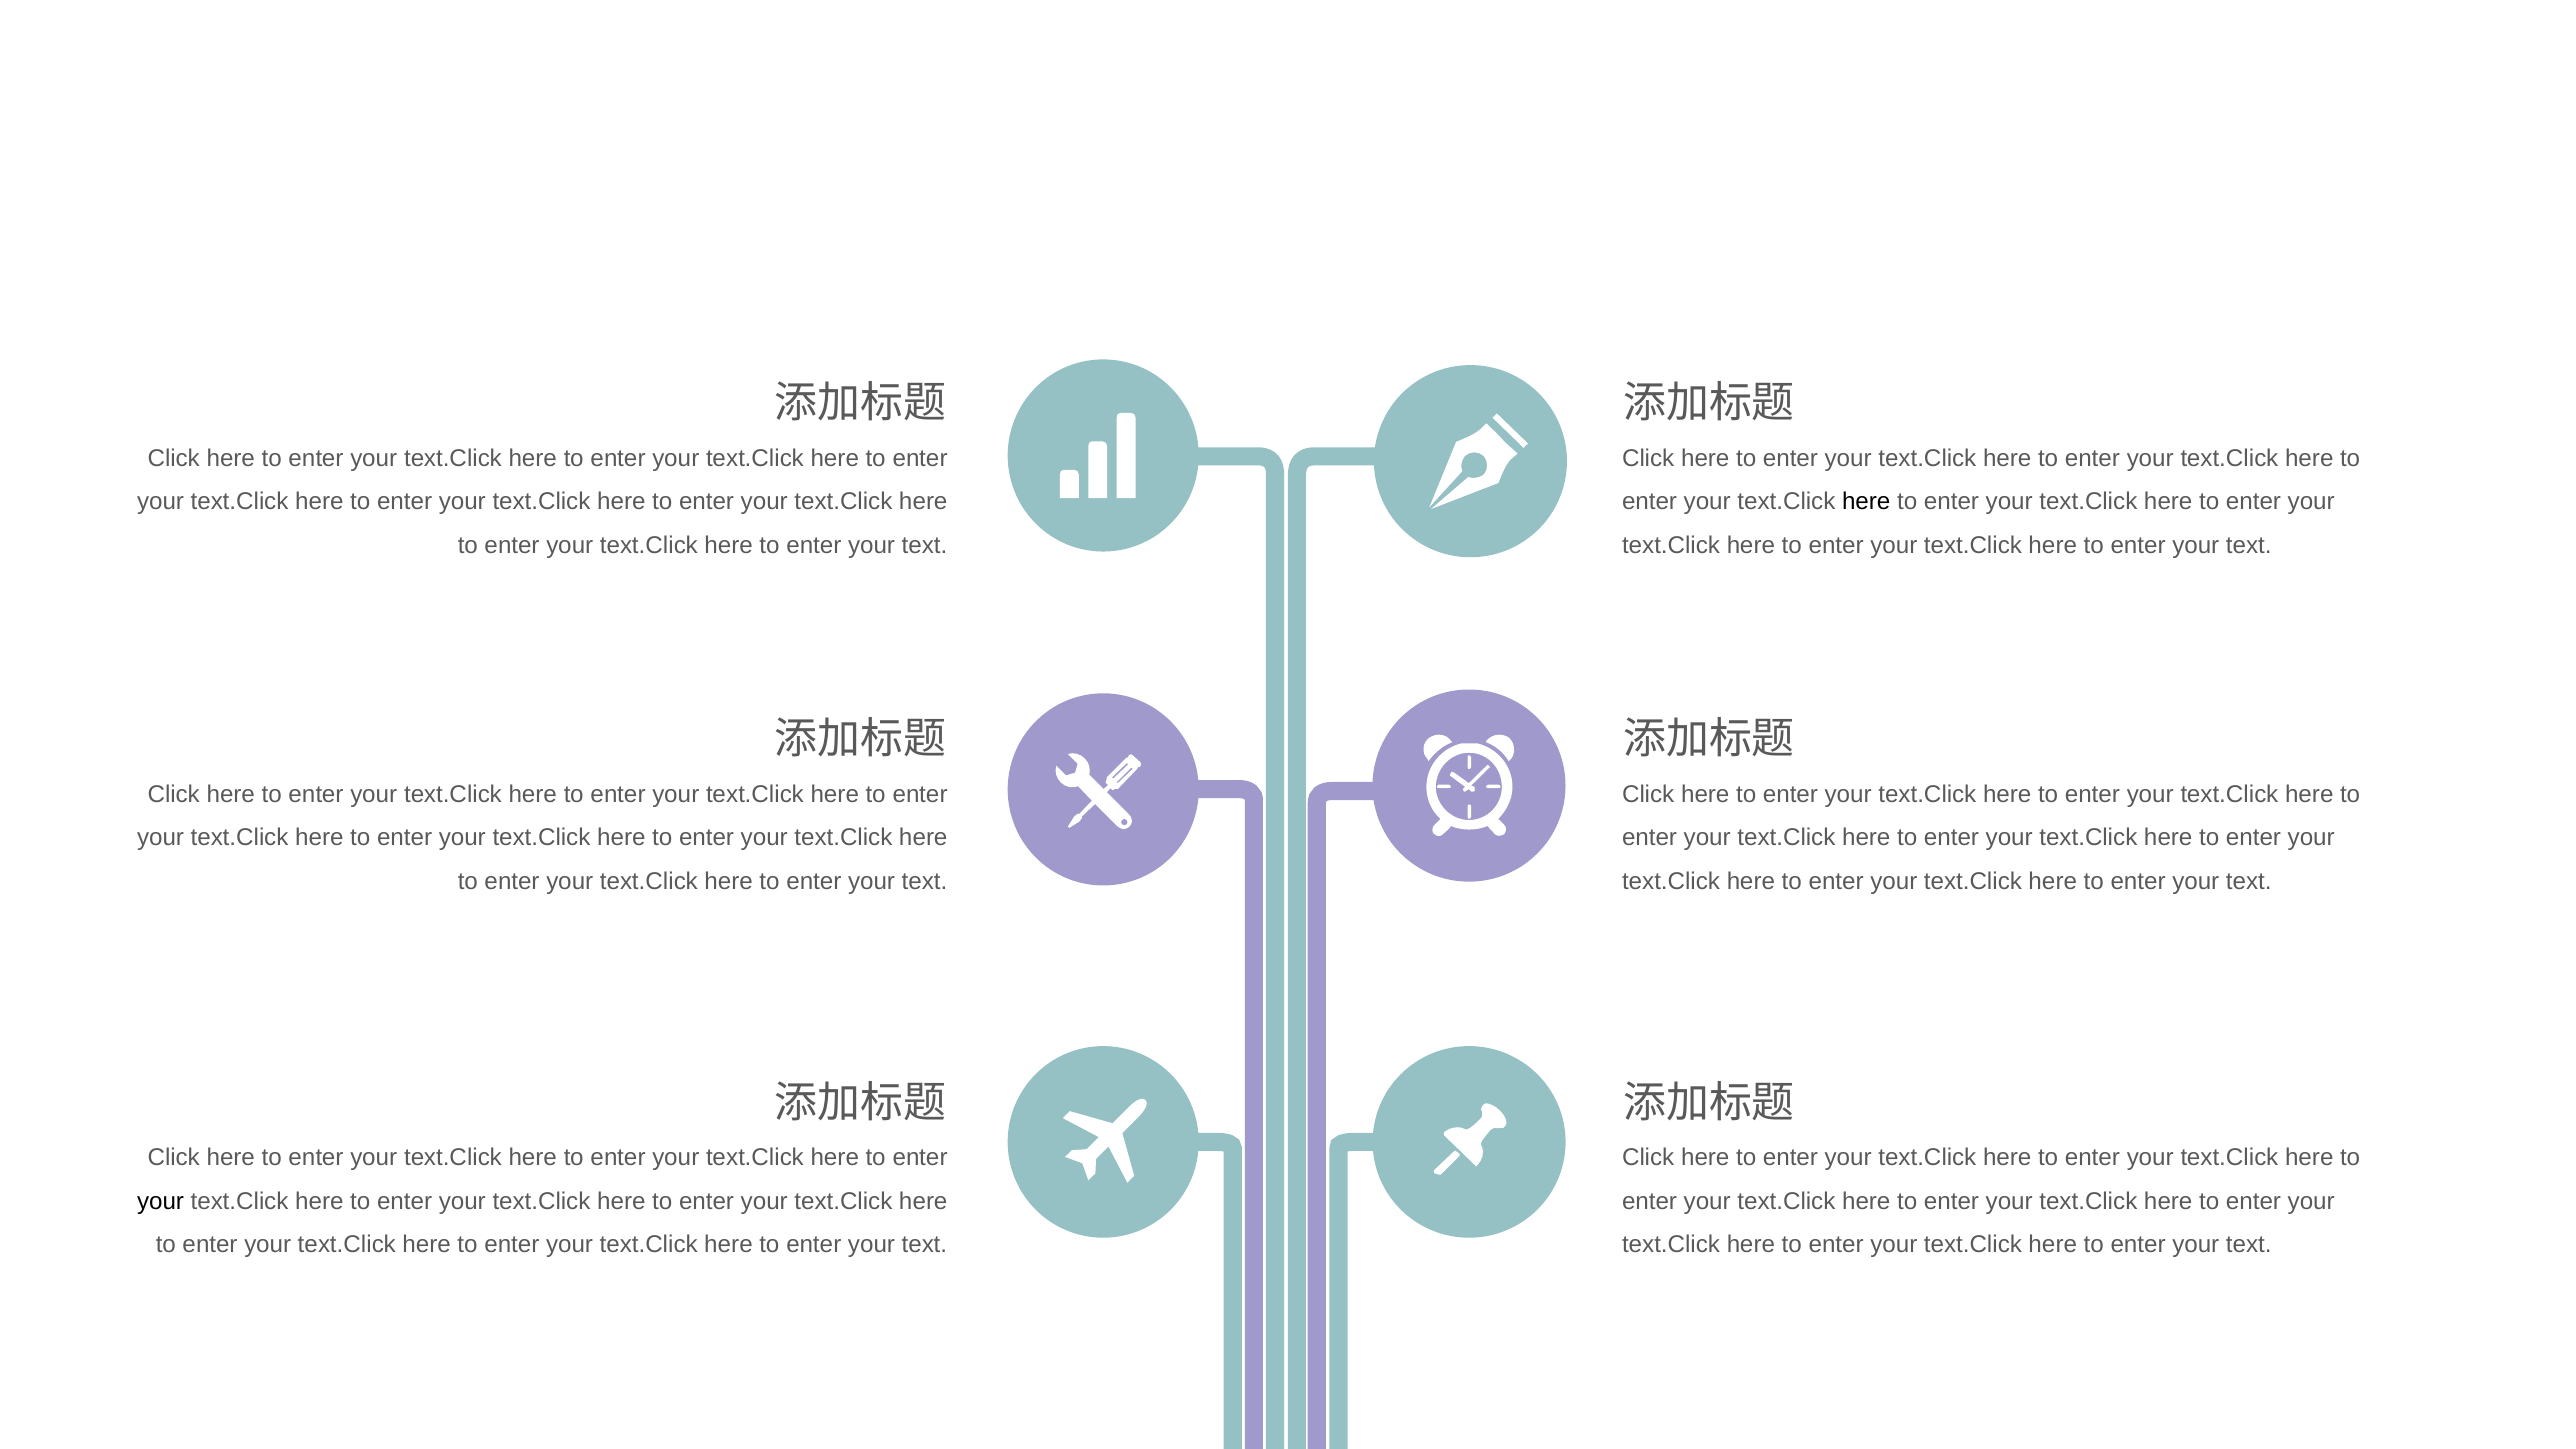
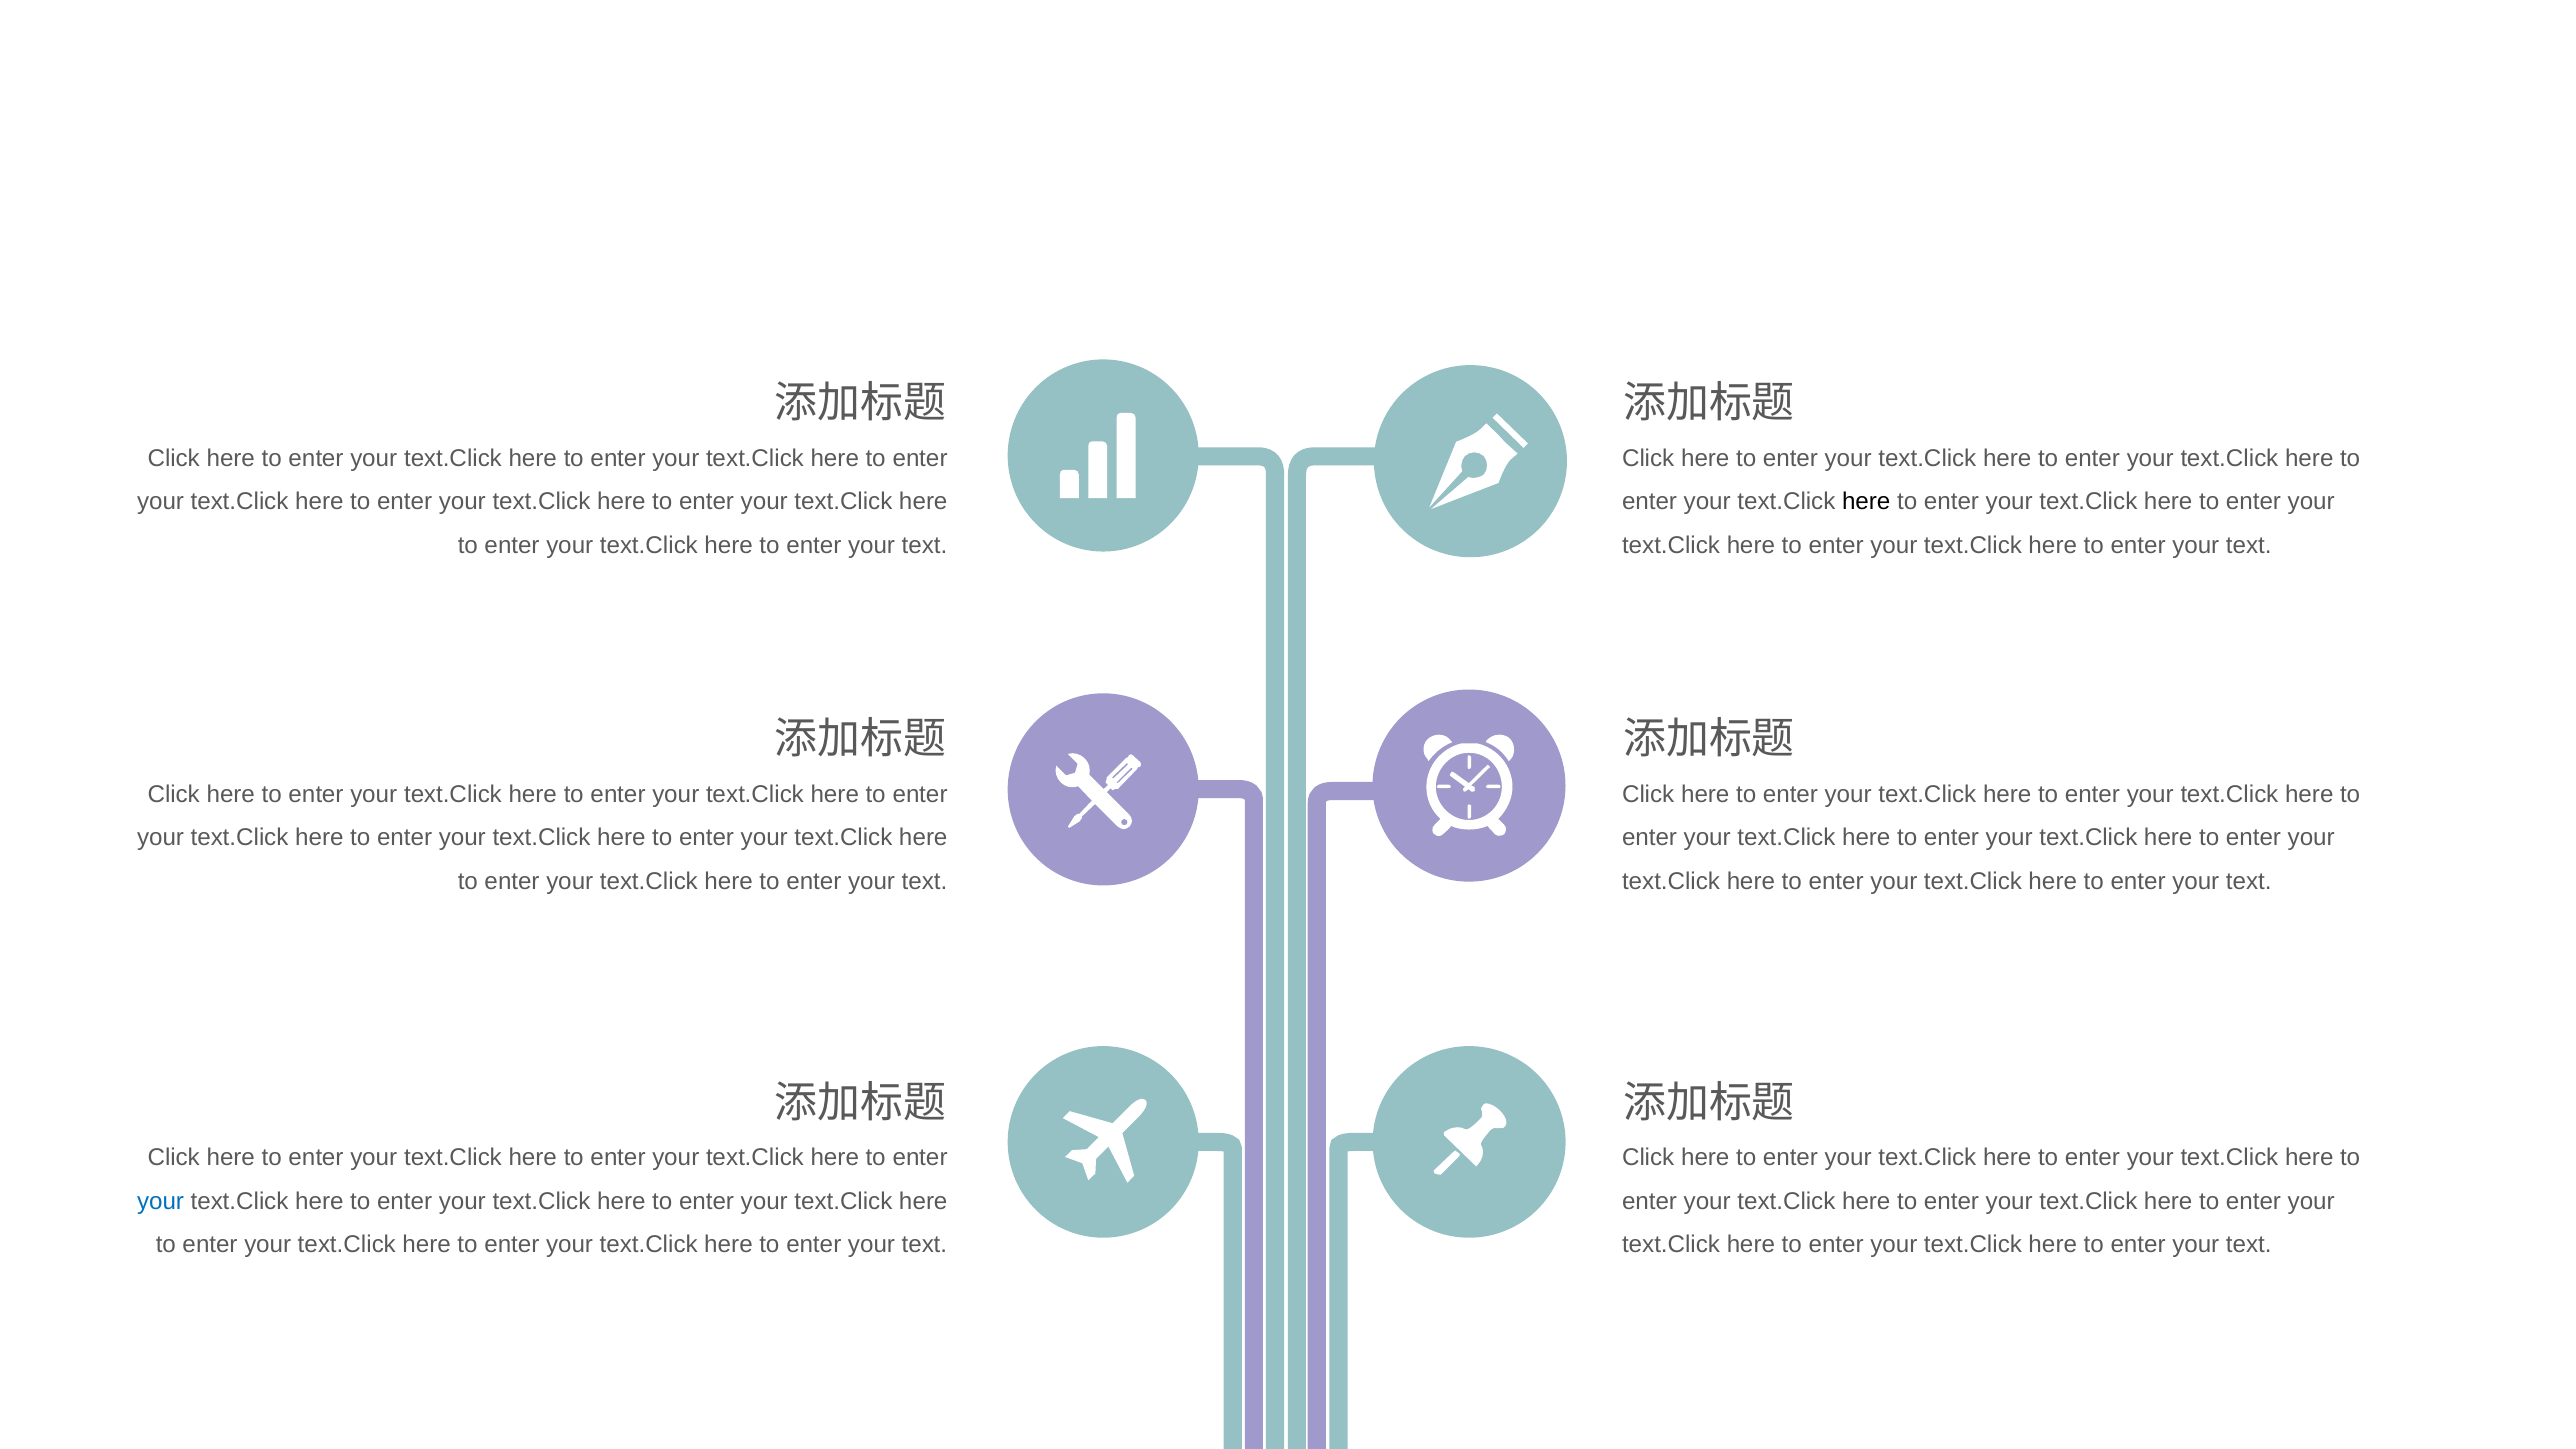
your at (161, 1201) colour: black -> blue
